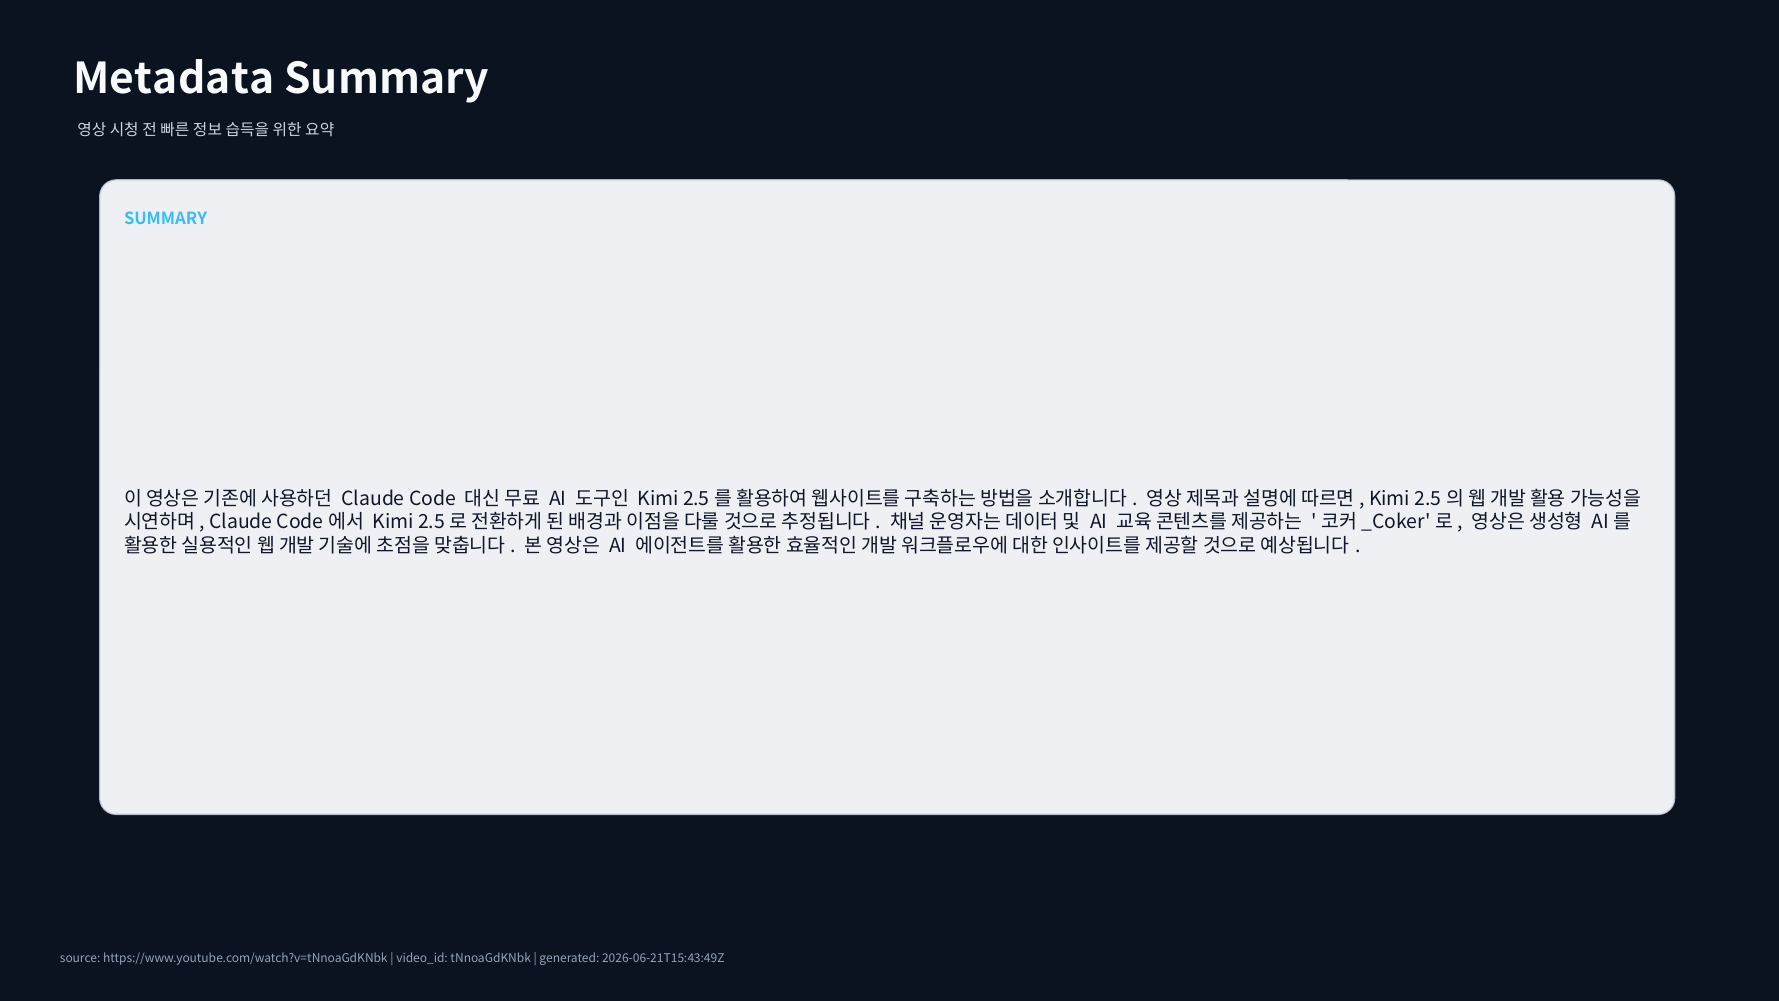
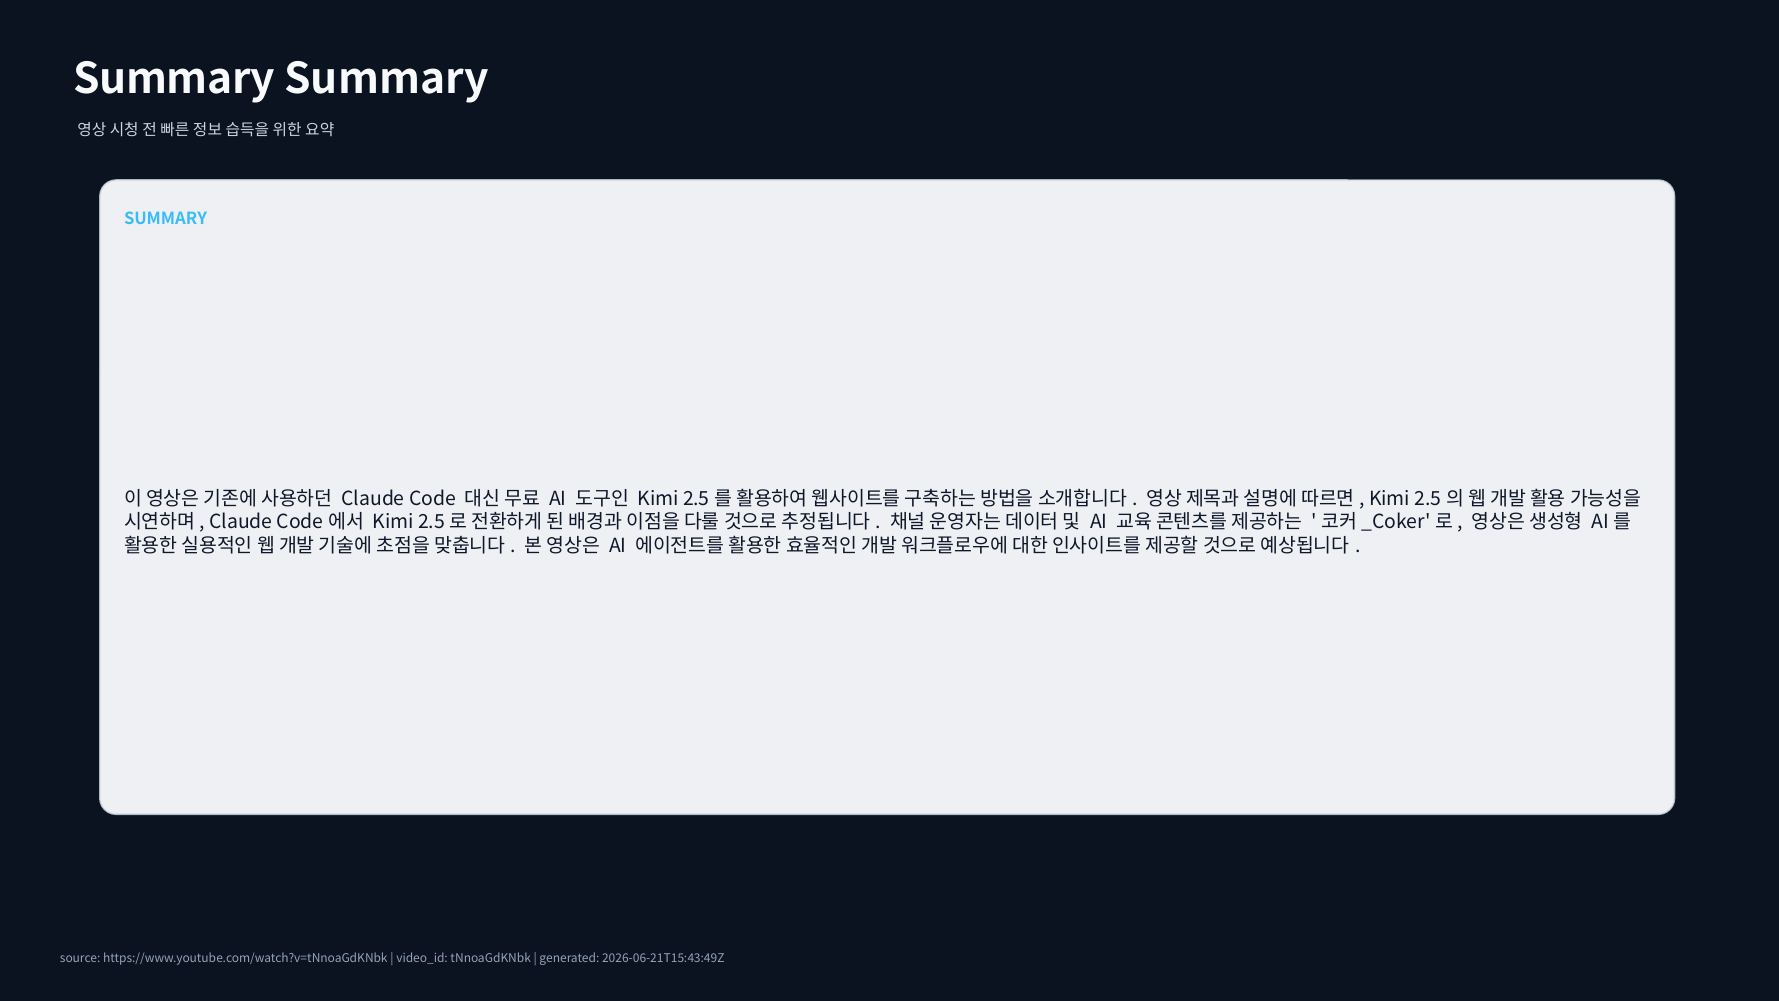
Metadata at (174, 80): Metadata -> Summary
